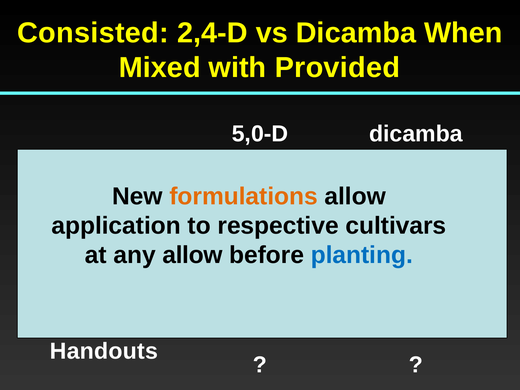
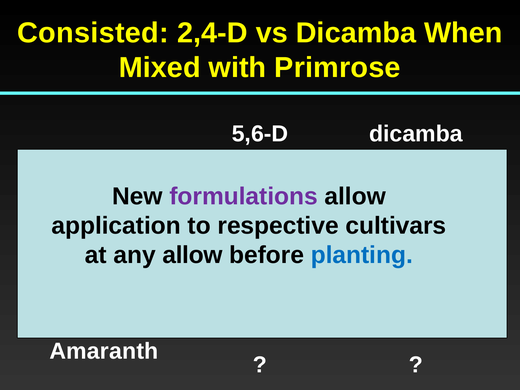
with Provided: Provided -> Primrose
5,0-D: 5,0-D -> 5,6-D
formulations colour: orange -> purple
Handouts: Handouts -> Amaranth
